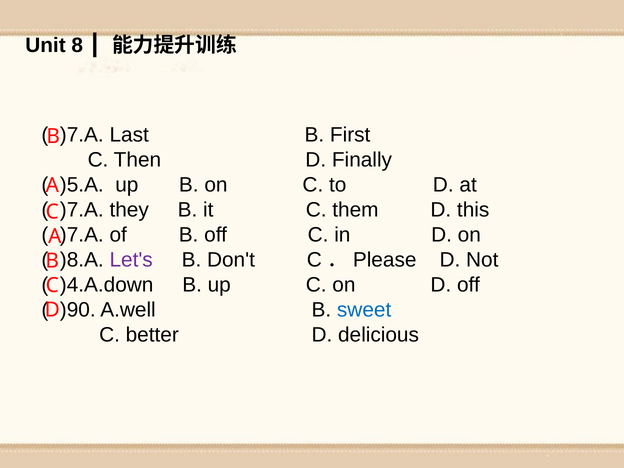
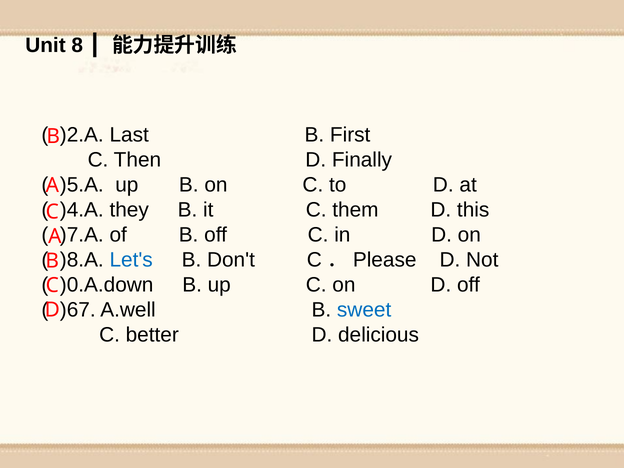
)7.A at (82, 135): )7.A -> )2.A
)7.A at (82, 210): )7.A -> )4.A
Let's colour: purple -> blue
)4.A.down: )4.A.down -> )0.A.down
)90: )90 -> )67
